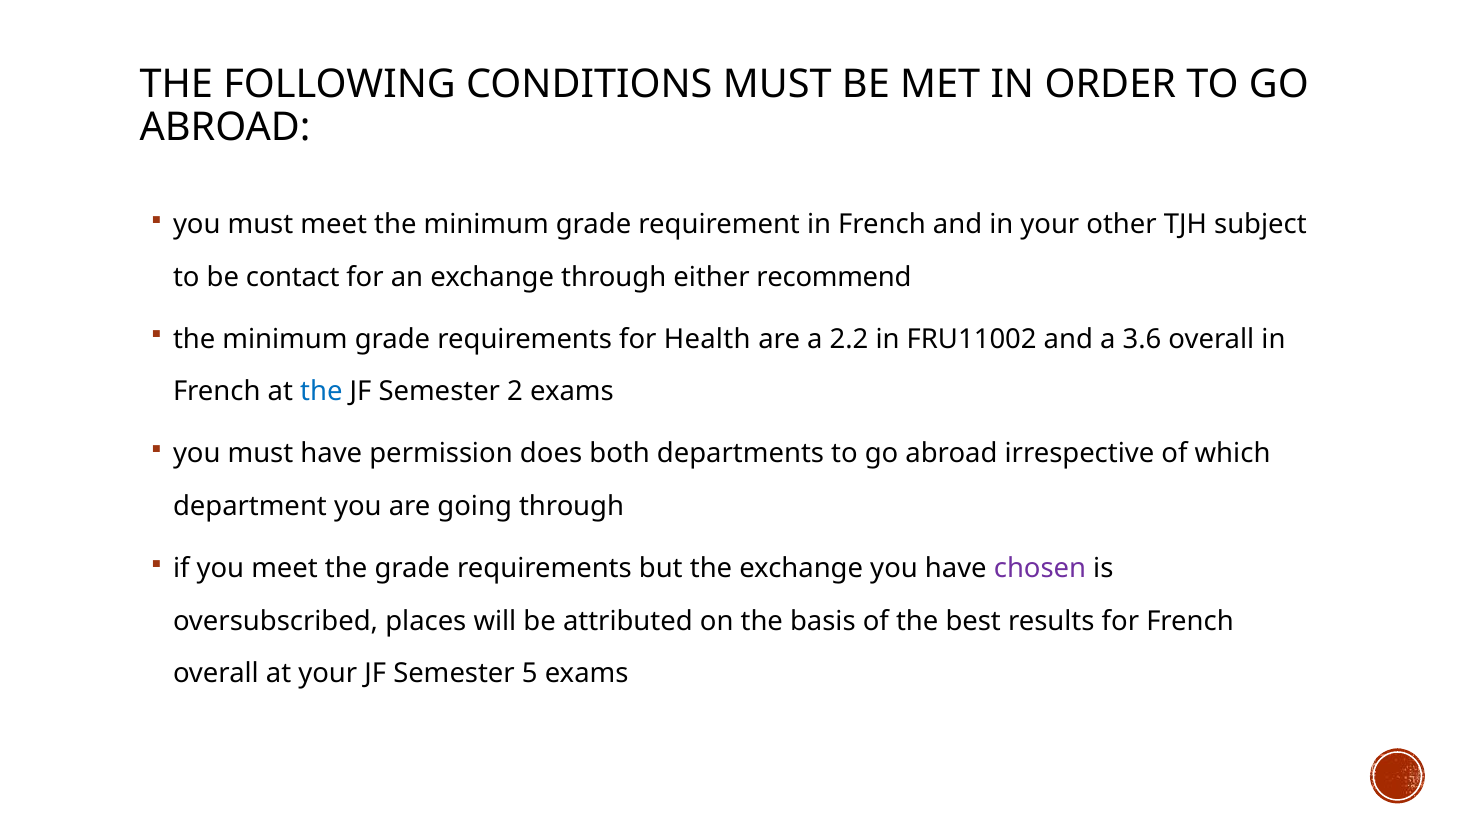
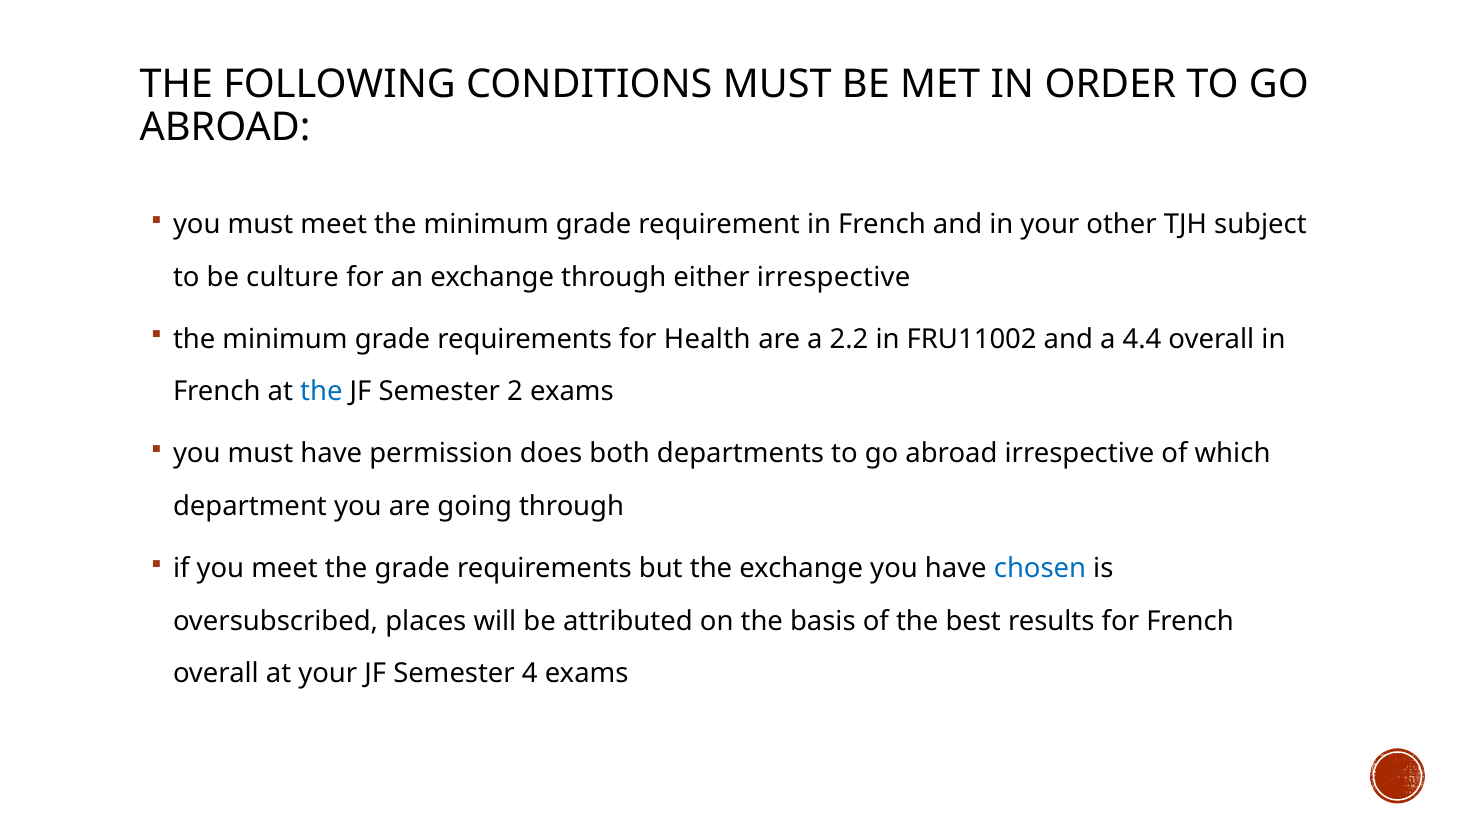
contact: contact -> culture
either recommend: recommend -> irrespective
3.6: 3.6 -> 4.4
chosen colour: purple -> blue
5: 5 -> 4
